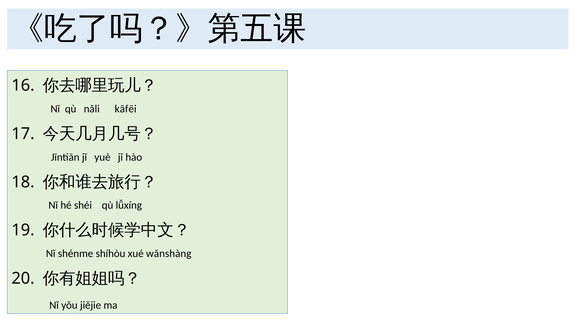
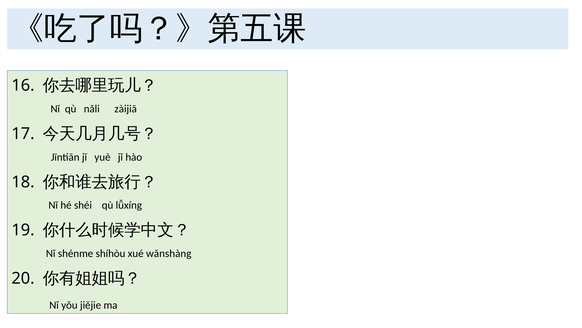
kāfēi: kāfēi -> zàijiā
